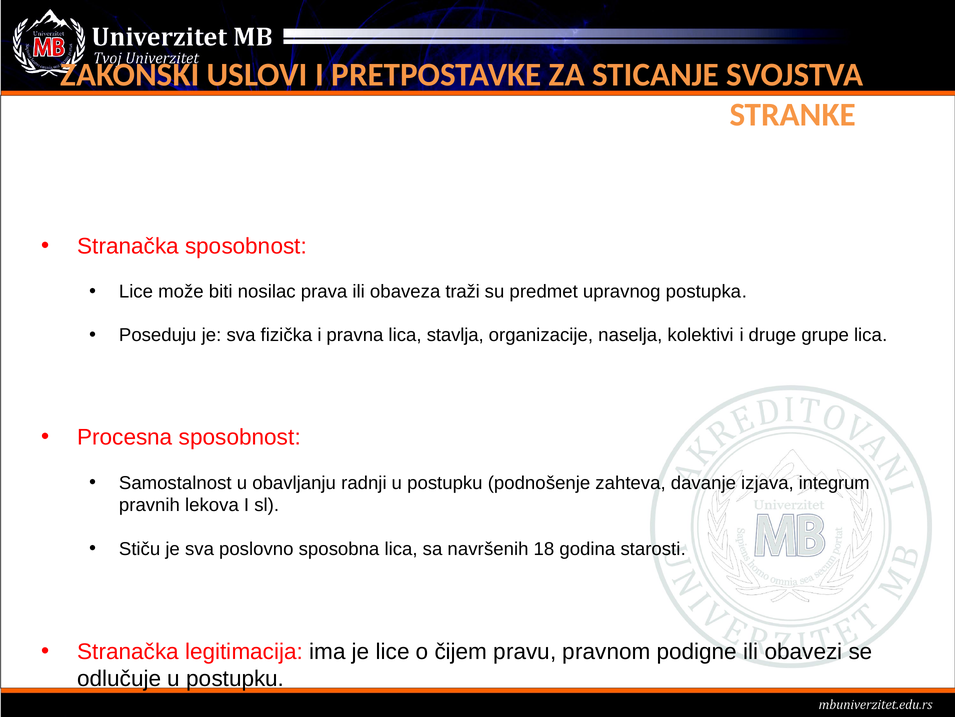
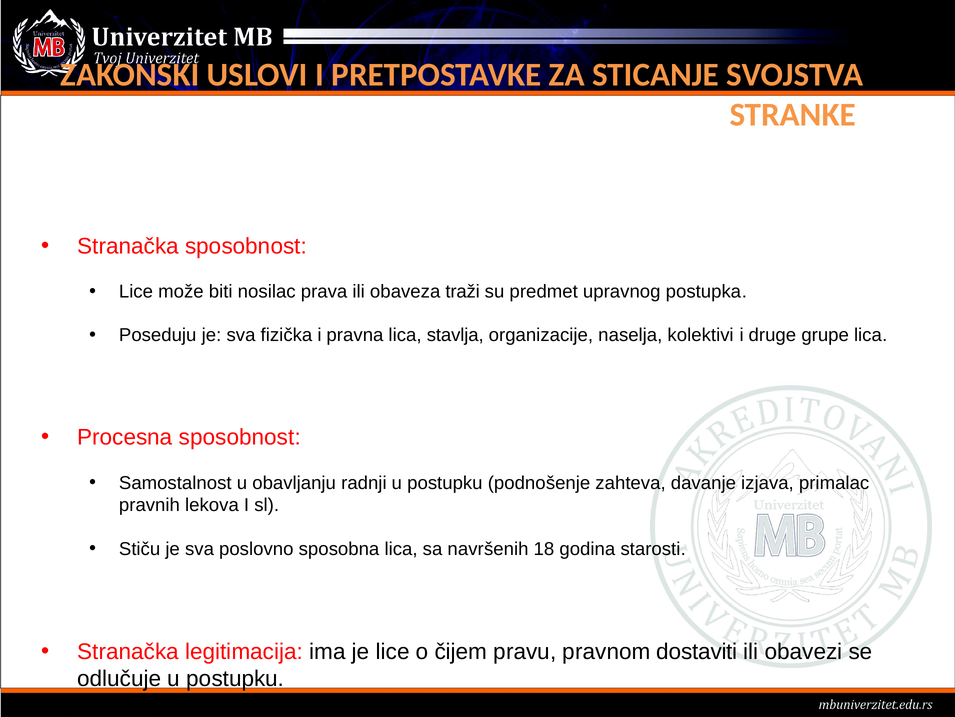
integrum: integrum -> primalac
podigne: podigne -> dostaviti
